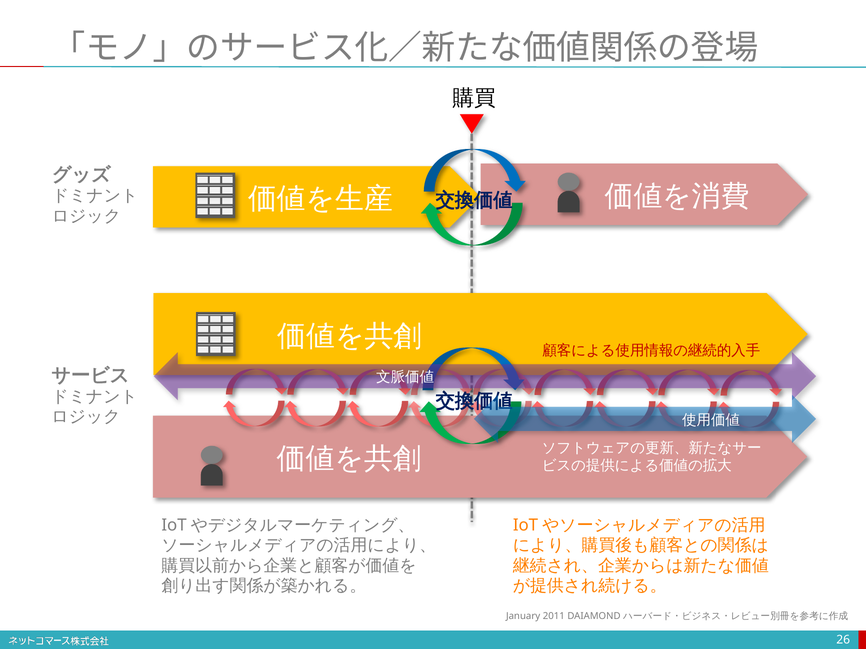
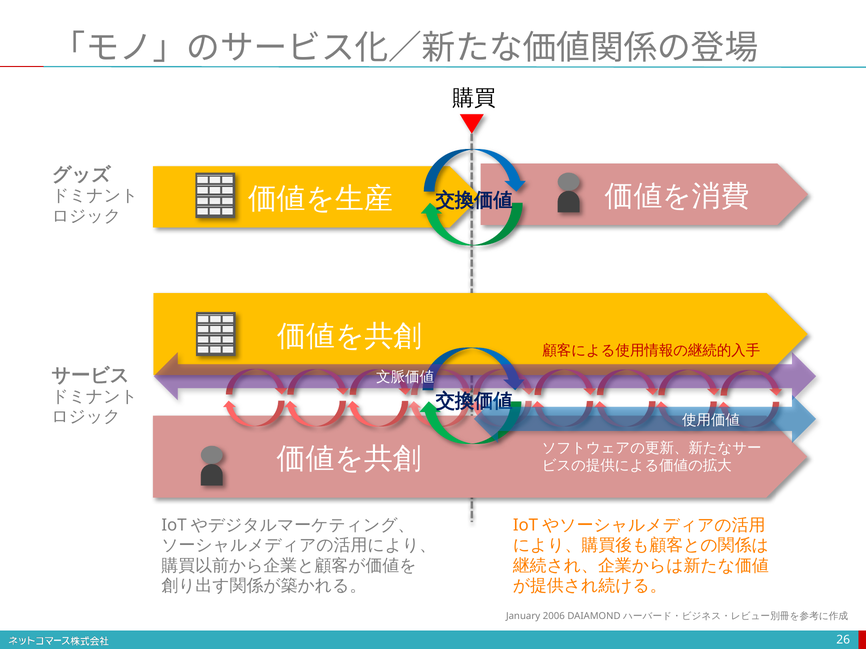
2011: 2011 -> 2006
